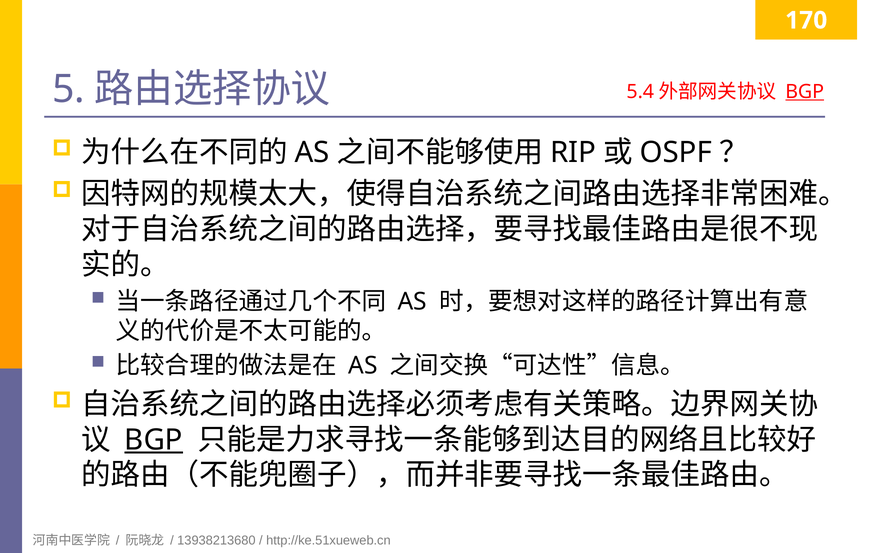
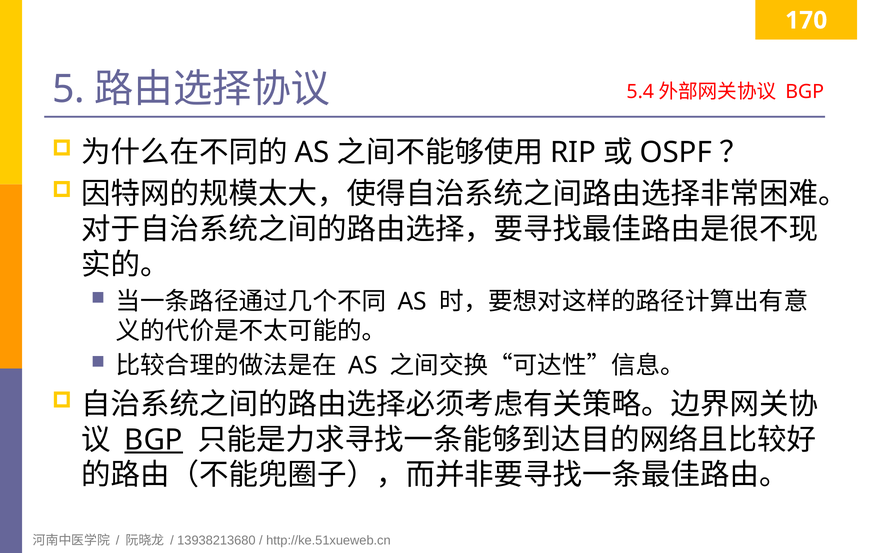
BGP at (805, 92) underline: present -> none
